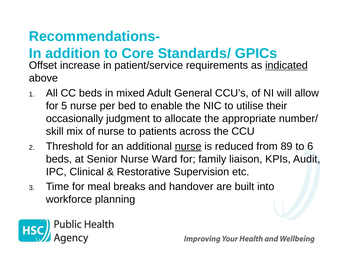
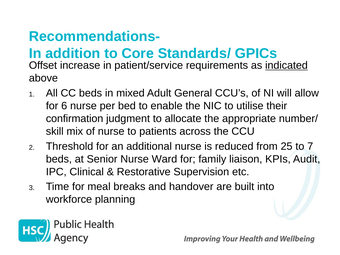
5: 5 -> 6
occasionally: occasionally -> confirmation
nurse at (188, 146) underline: present -> none
89: 89 -> 25
6: 6 -> 7
